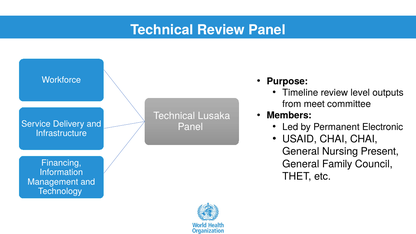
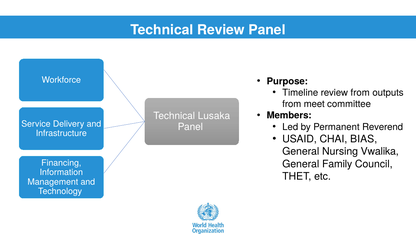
review level: level -> from
Electronic: Electronic -> Reverend
CHAI CHAI: CHAI -> BIAS
Present: Present -> Vwalika
